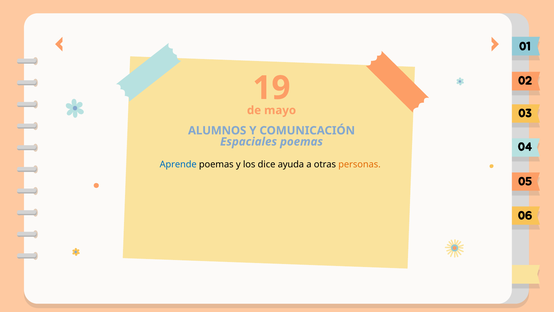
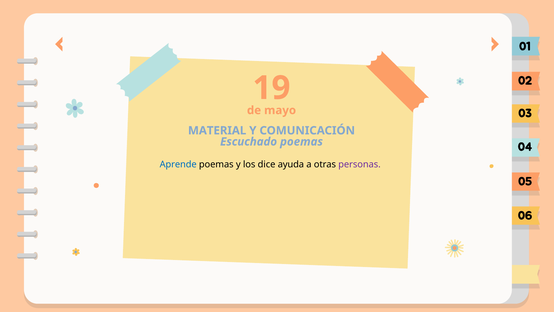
ALUMNOS: ALUMNOS -> MATERIAL
Espaciales: Espaciales -> Escuchado
personas colour: orange -> purple
